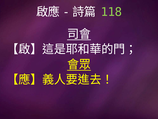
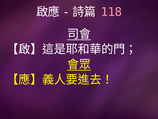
118 colour: light green -> pink
